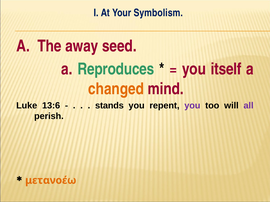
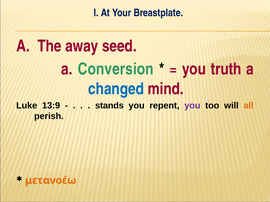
Symbolism: Symbolism -> Breastplate
Reproduces: Reproduces -> Conversion
itself: itself -> truth
changed colour: orange -> blue
13:6: 13:6 -> 13:9
all colour: purple -> orange
